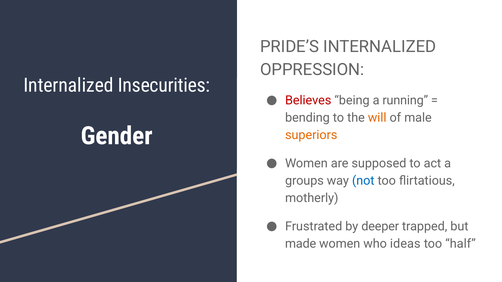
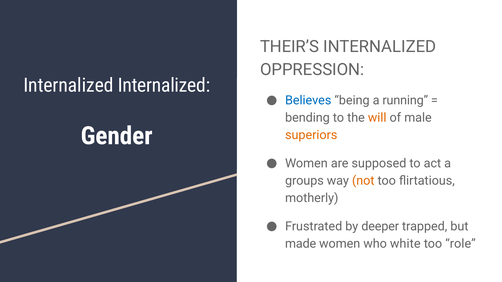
PRIDE’S: PRIDE’S -> THEIR’S
Internalized Insecurities: Insecurities -> Internalized
Believes colour: red -> blue
not colour: blue -> orange
ideas: ideas -> white
half: half -> role
